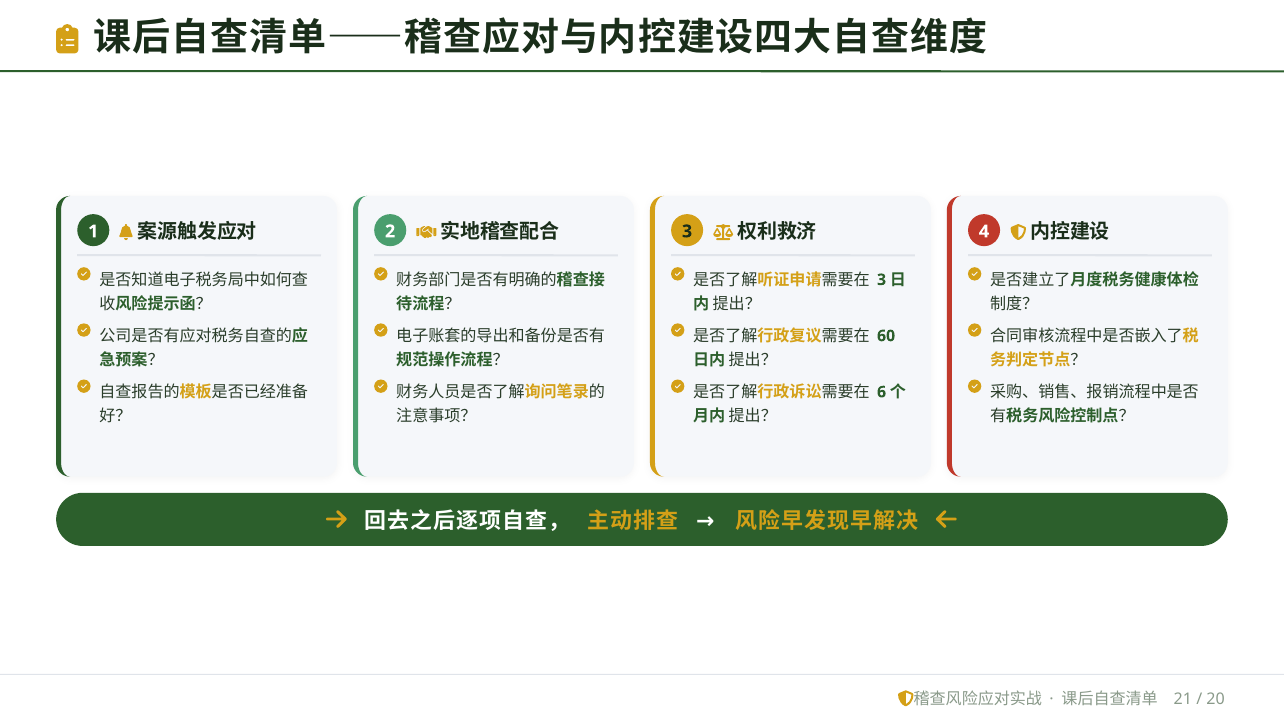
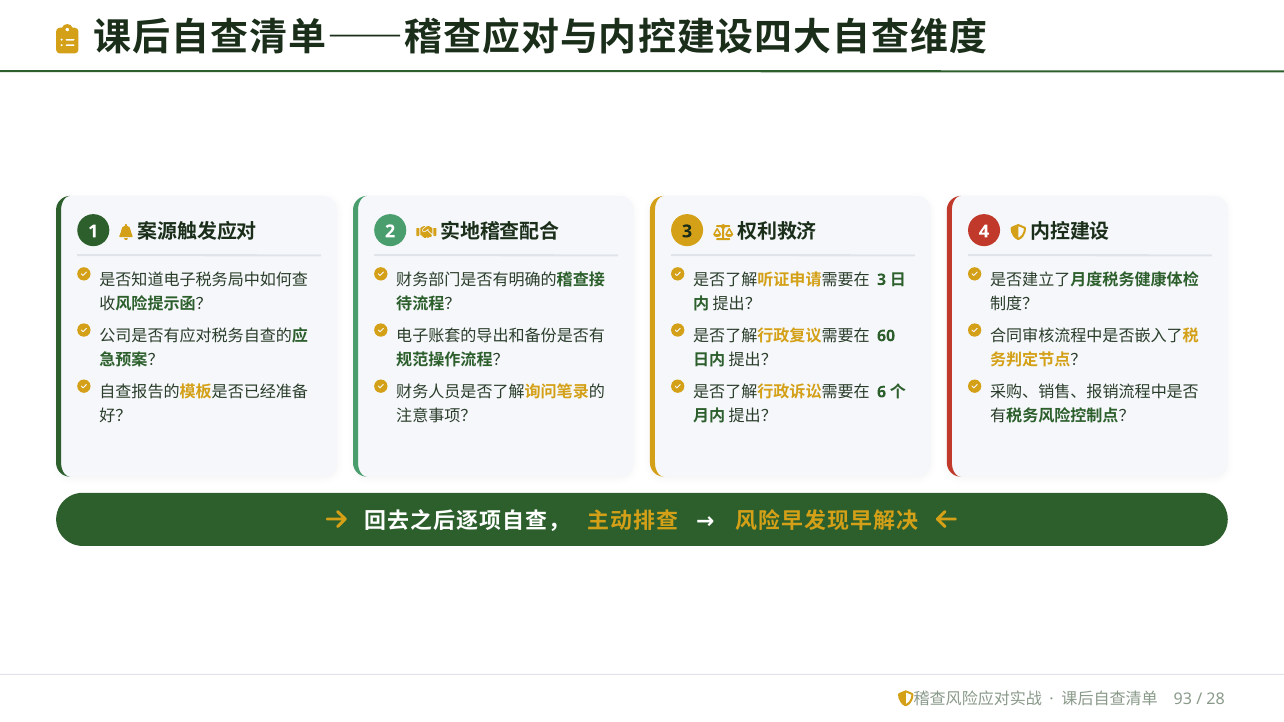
21: 21 -> 93
20: 20 -> 28
